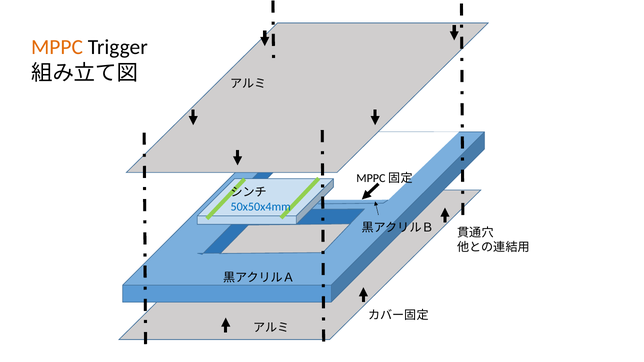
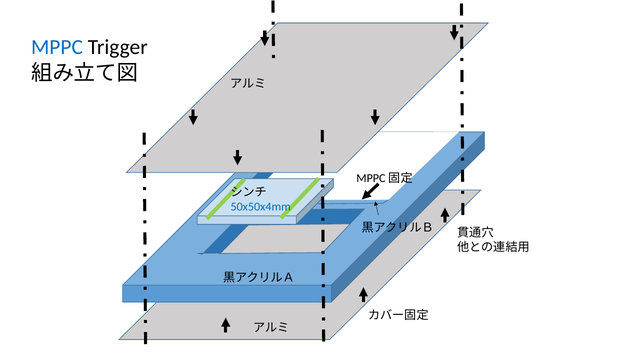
MPPC colour: orange -> blue
